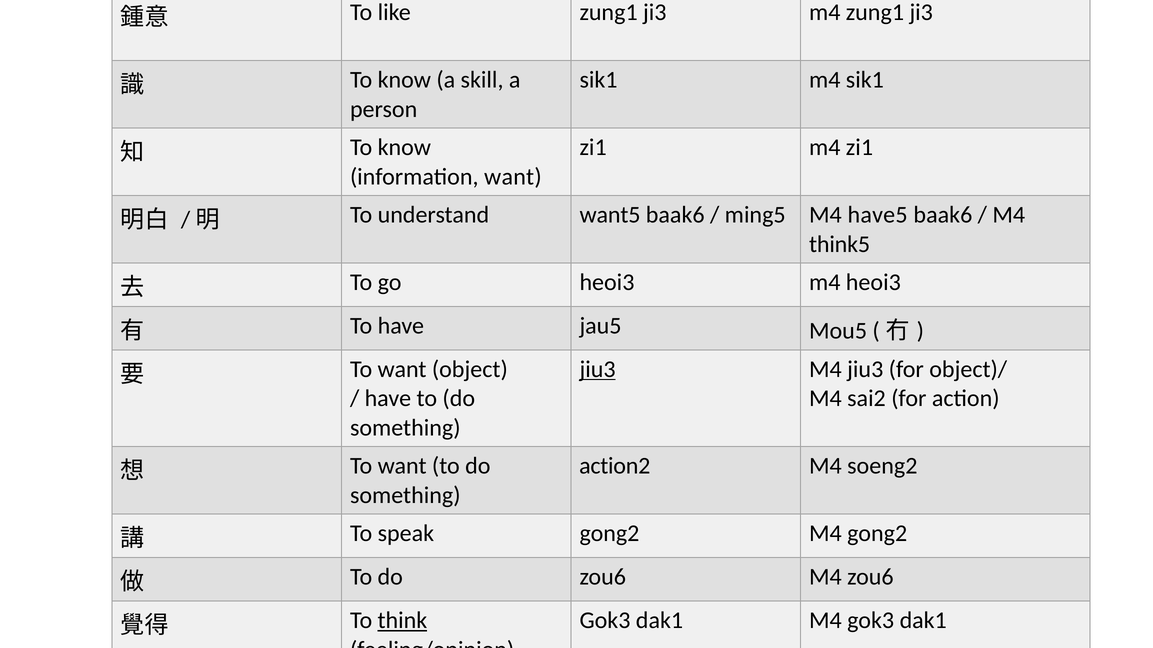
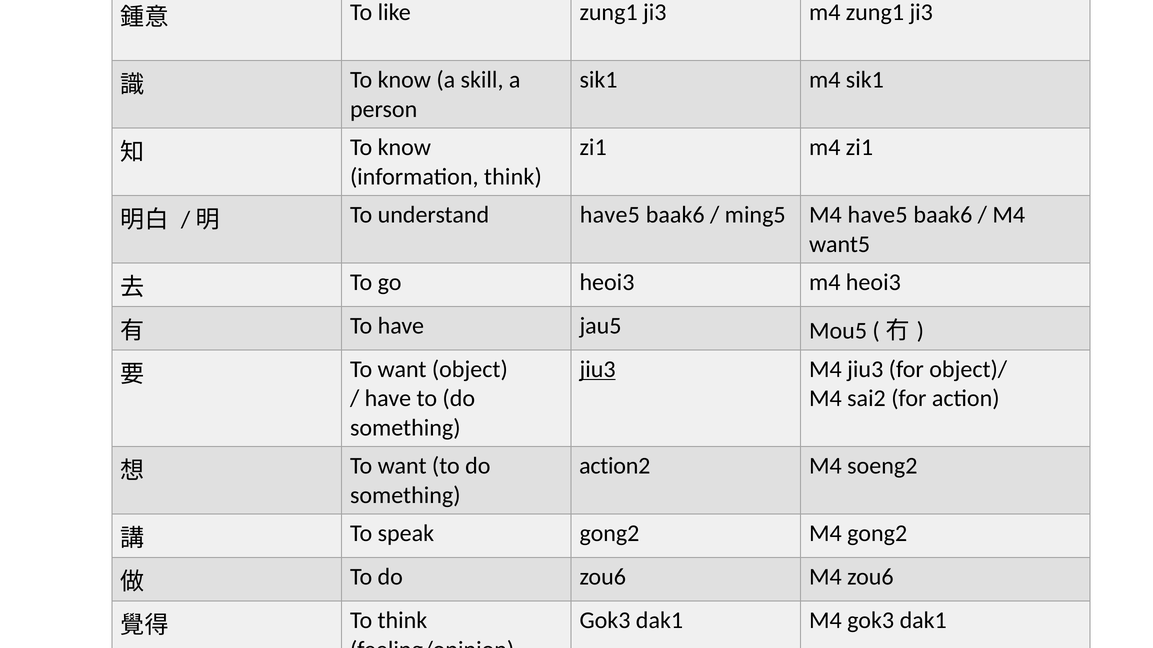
information want: want -> think
understand want5: want5 -> have5
think5: think5 -> want5
think at (402, 621) underline: present -> none
